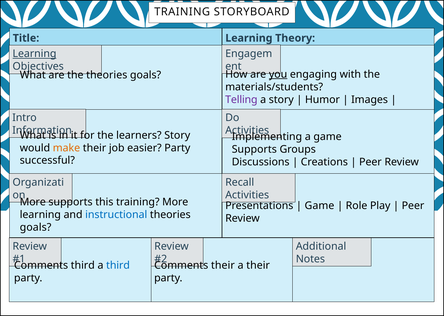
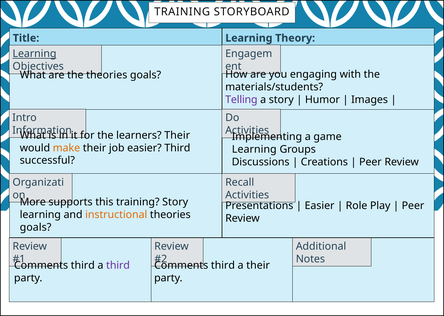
you underline: present -> none
learners Story: Story -> Their
easier Party: Party -> Third
Supports at (254, 149): Supports -> Learning
training More: More -> Story
Game at (319, 206): Game -> Easier
instructional colour: blue -> orange
third at (118, 266) colour: blue -> purple
their at (223, 266): their -> third
